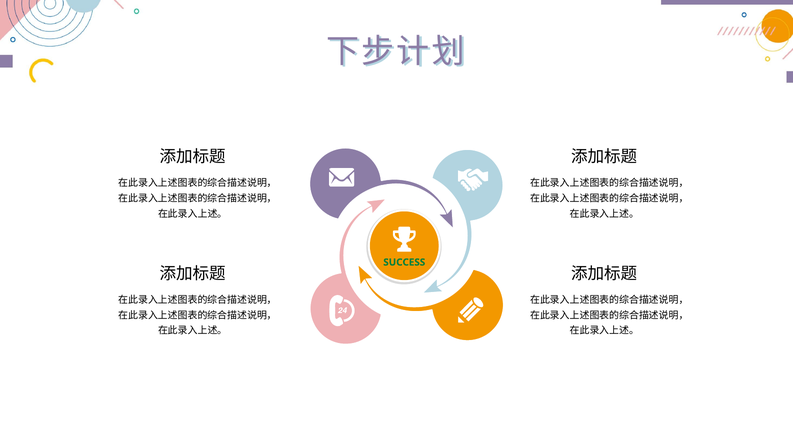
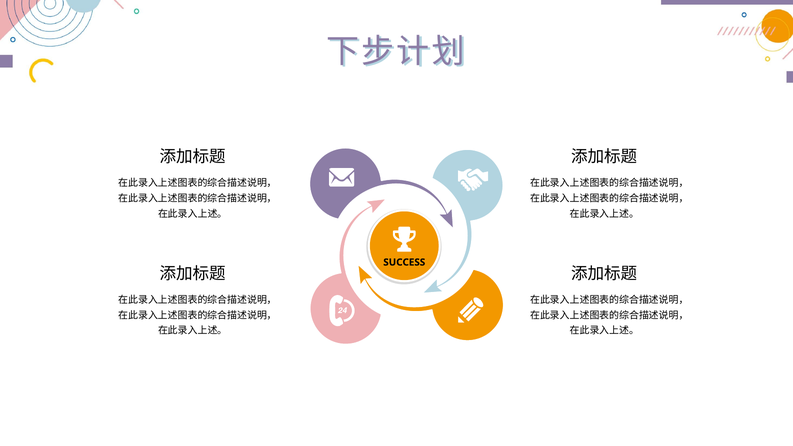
SUCCESS colour: green -> black
